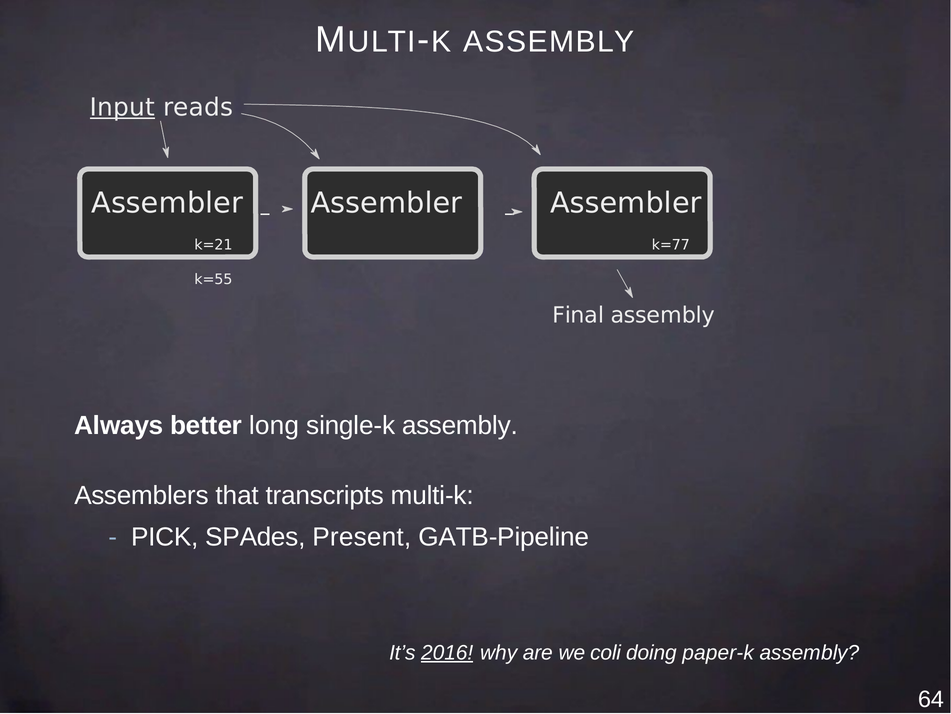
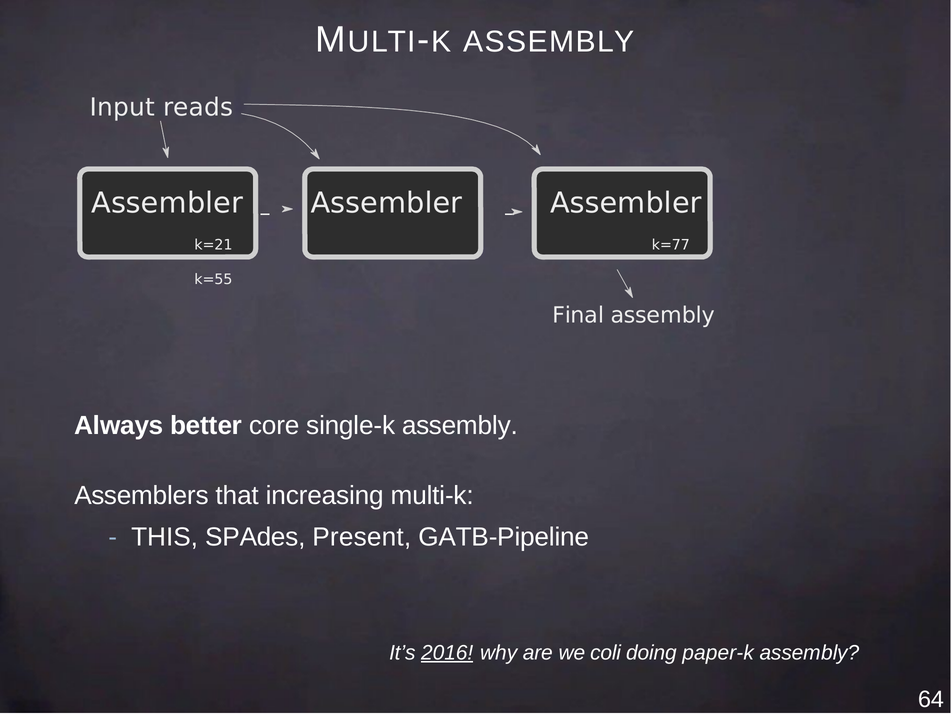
Input underline: present -> none
long: long -> core
transcripts: transcripts -> increasing
PICK: PICK -> THIS
